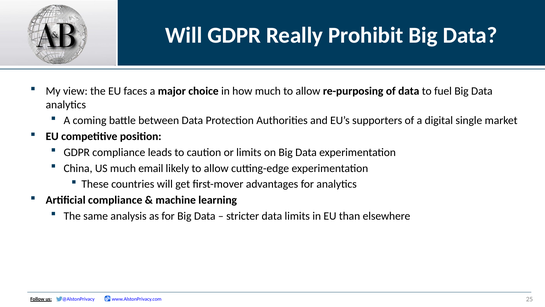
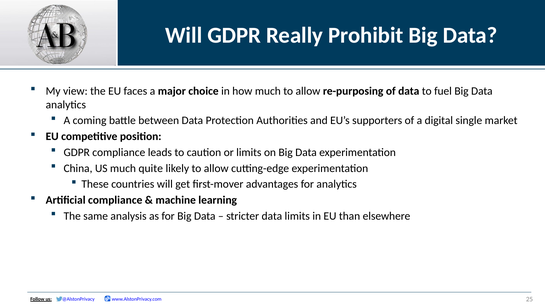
email: email -> quite
